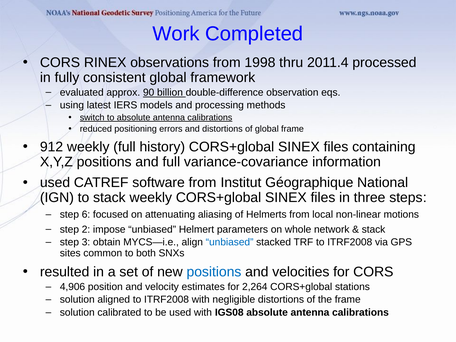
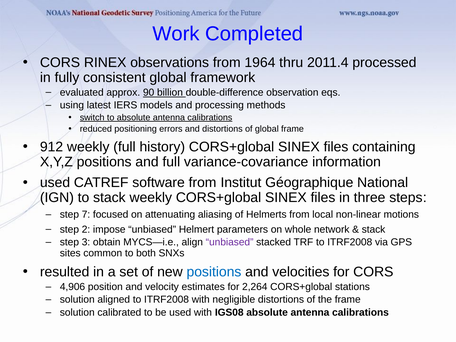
1998: 1998 -> 1964
6: 6 -> 7
unbiased at (230, 242) colour: blue -> purple
